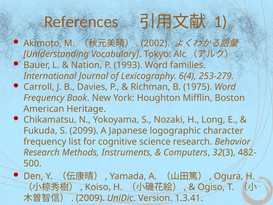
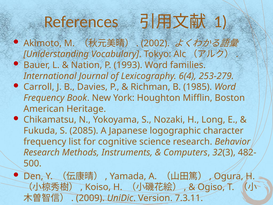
1975: 1975 -> 1985
2099: 2099 -> 2085
1.3.41: 1.3.41 -> 7.3.11
